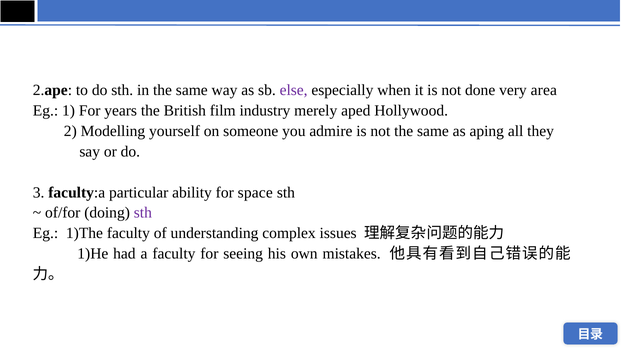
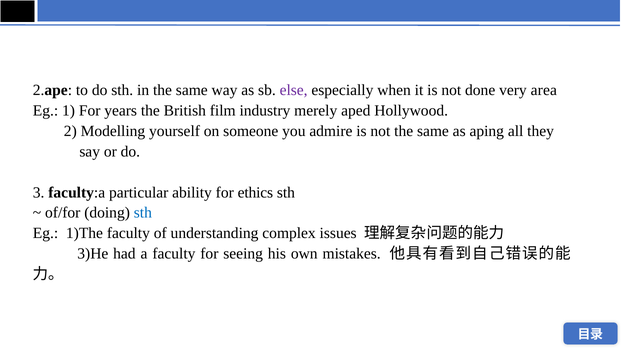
space: space -> ethics
sth at (143, 213) colour: purple -> blue
1)He: 1)He -> 3)He
